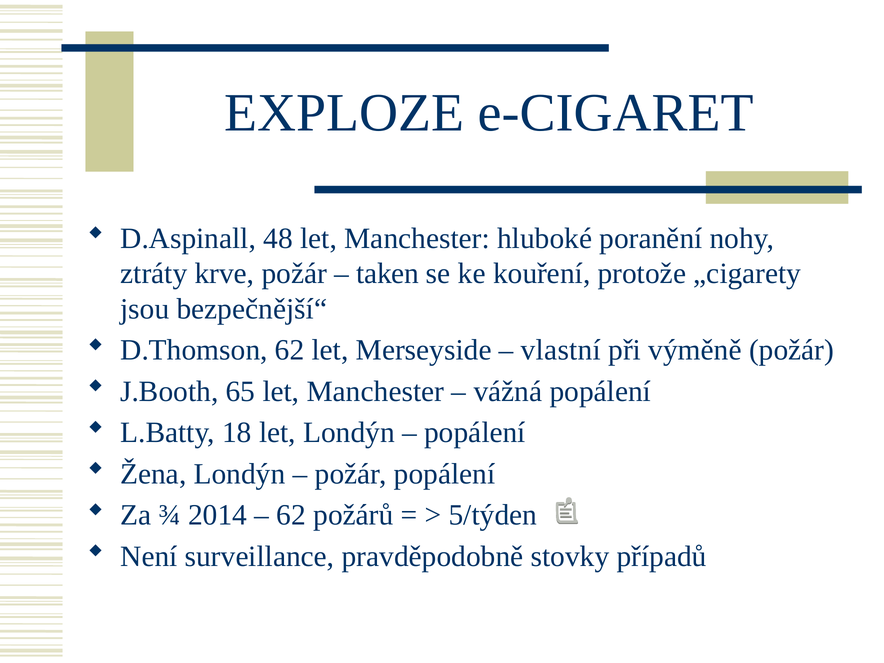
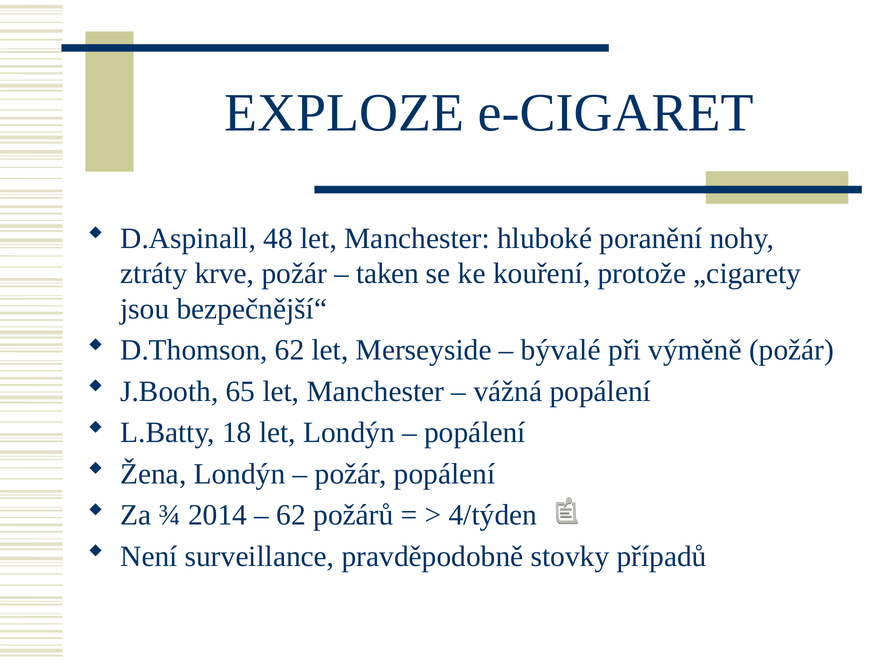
vlastní: vlastní -> bývalé
5/týden: 5/týden -> 4/týden
